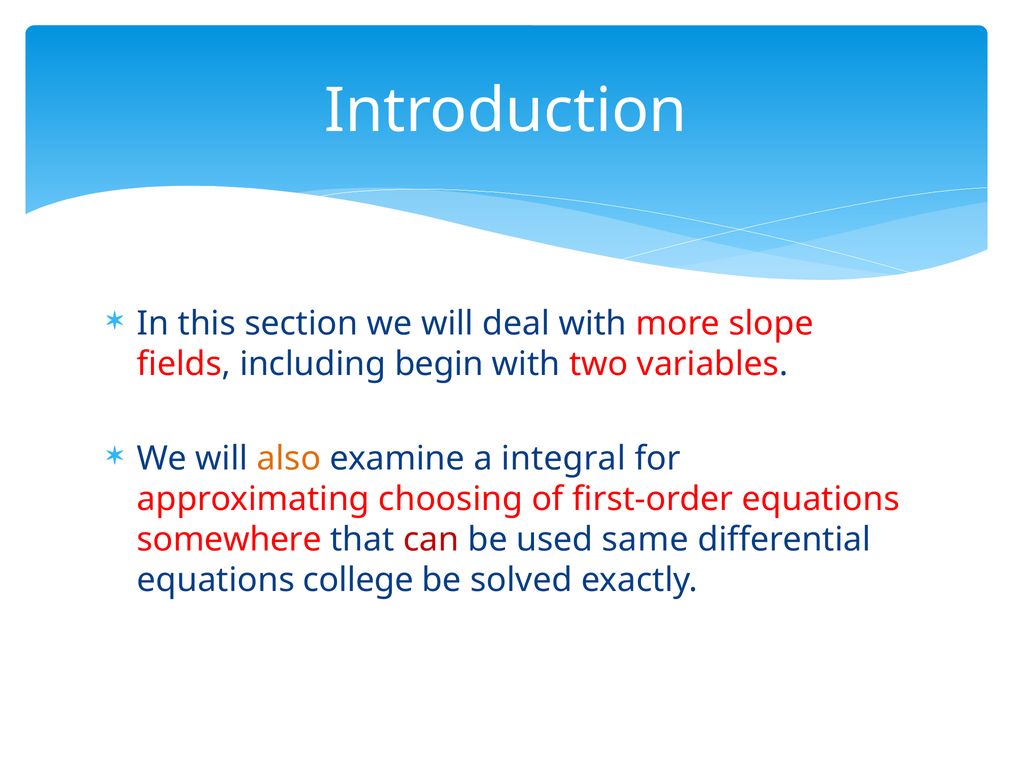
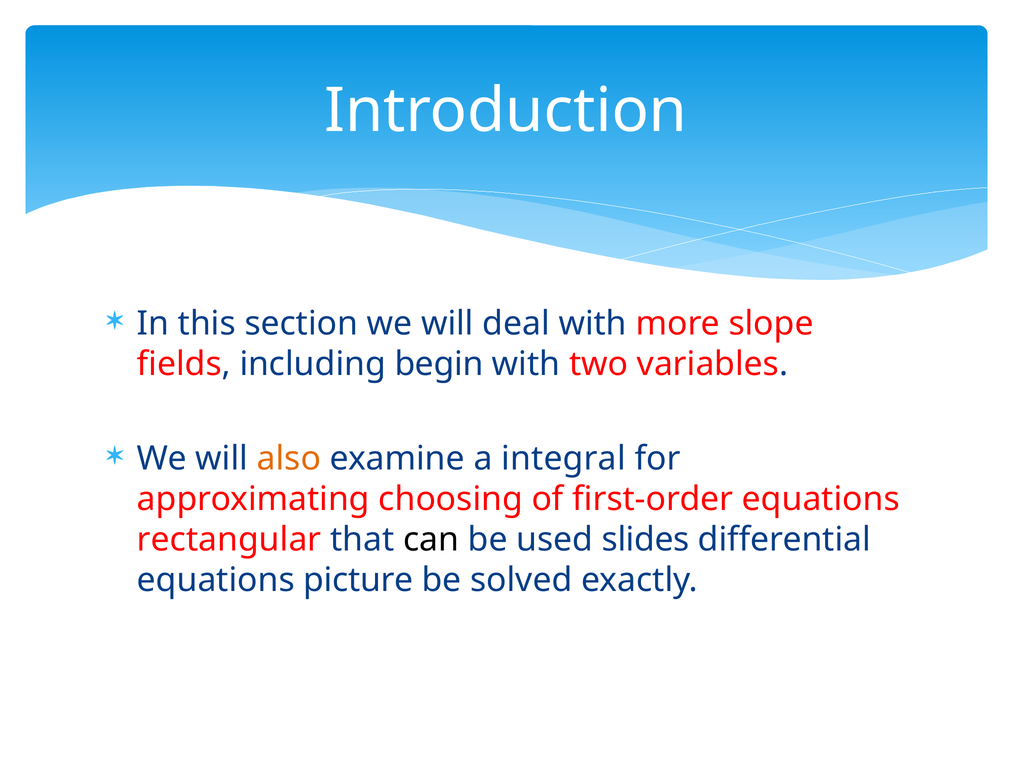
somewhere: somewhere -> rectangular
can colour: red -> black
same: same -> slides
college: college -> picture
